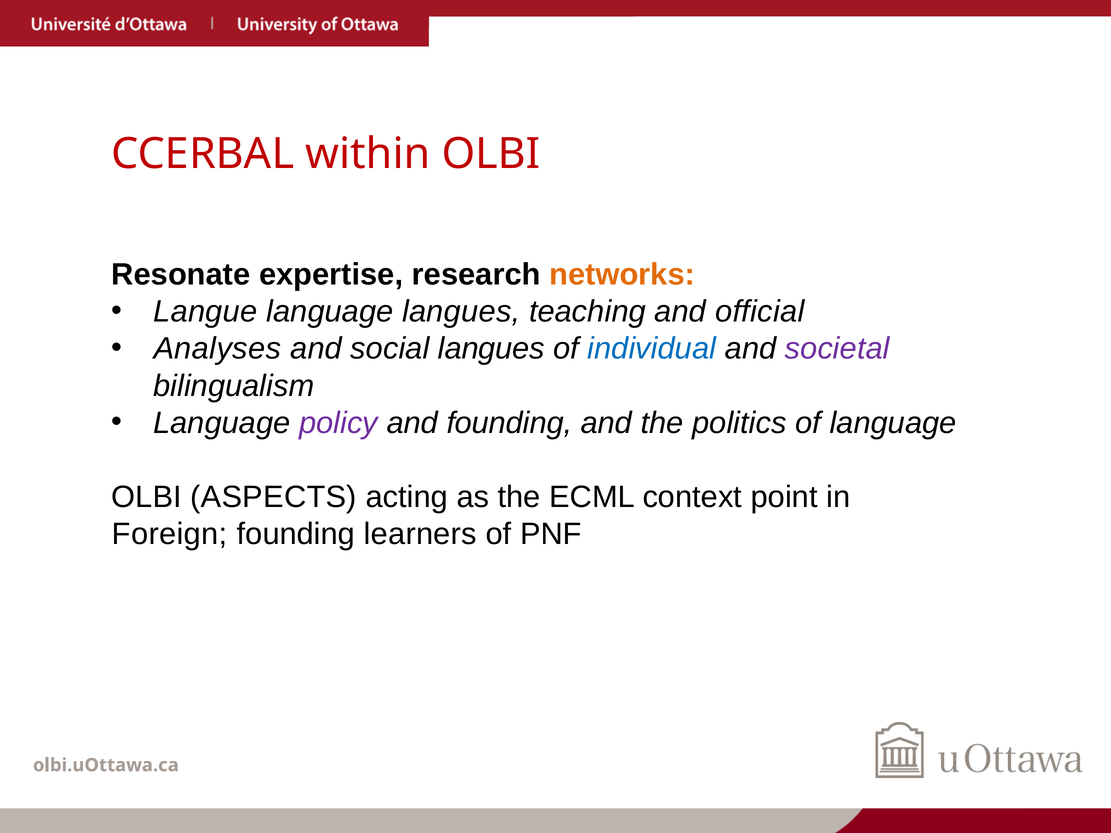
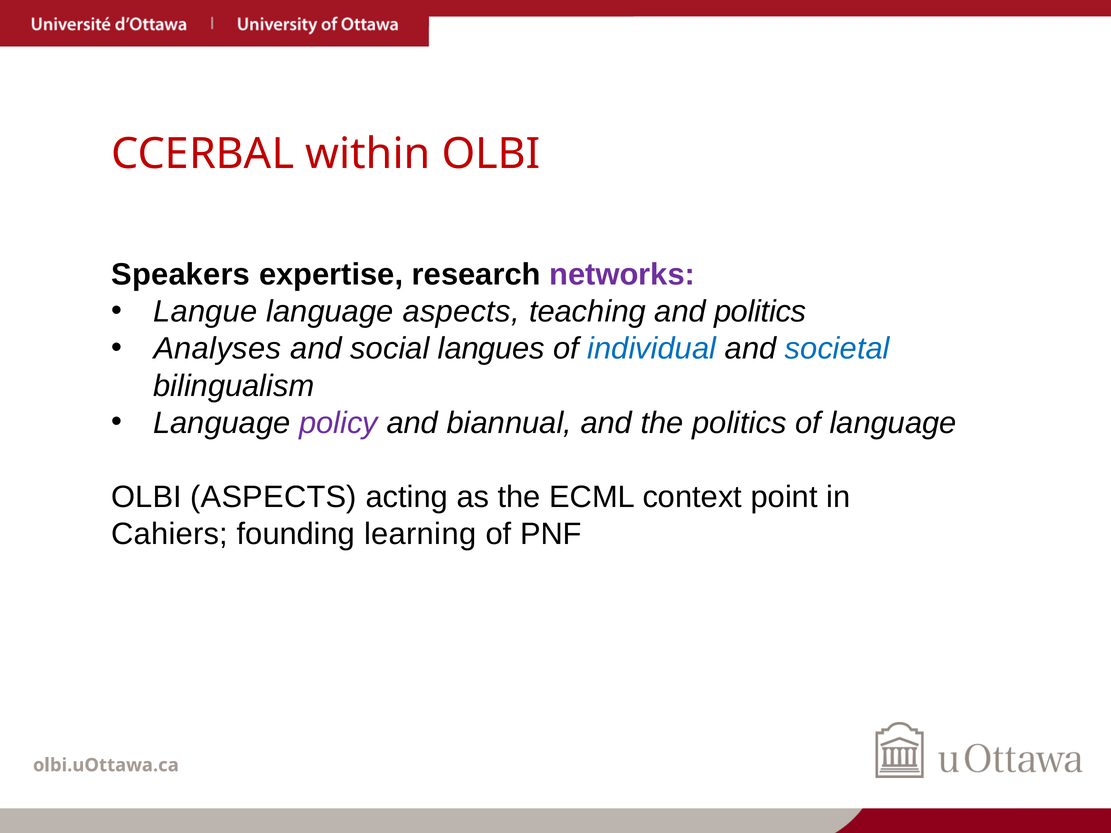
Resonate: Resonate -> Speakers
networks colour: orange -> purple
language langues: langues -> aspects
and official: official -> politics
societal colour: purple -> blue
and founding: founding -> biannual
Foreign: Foreign -> Cahiers
learners: learners -> learning
